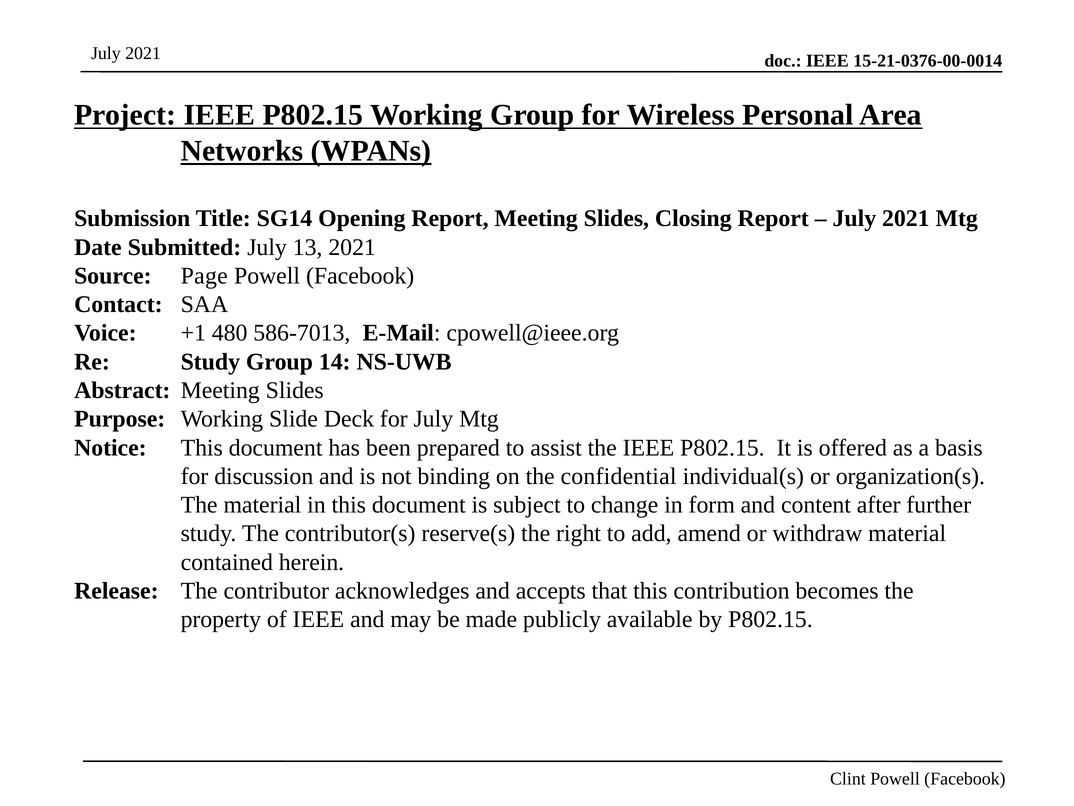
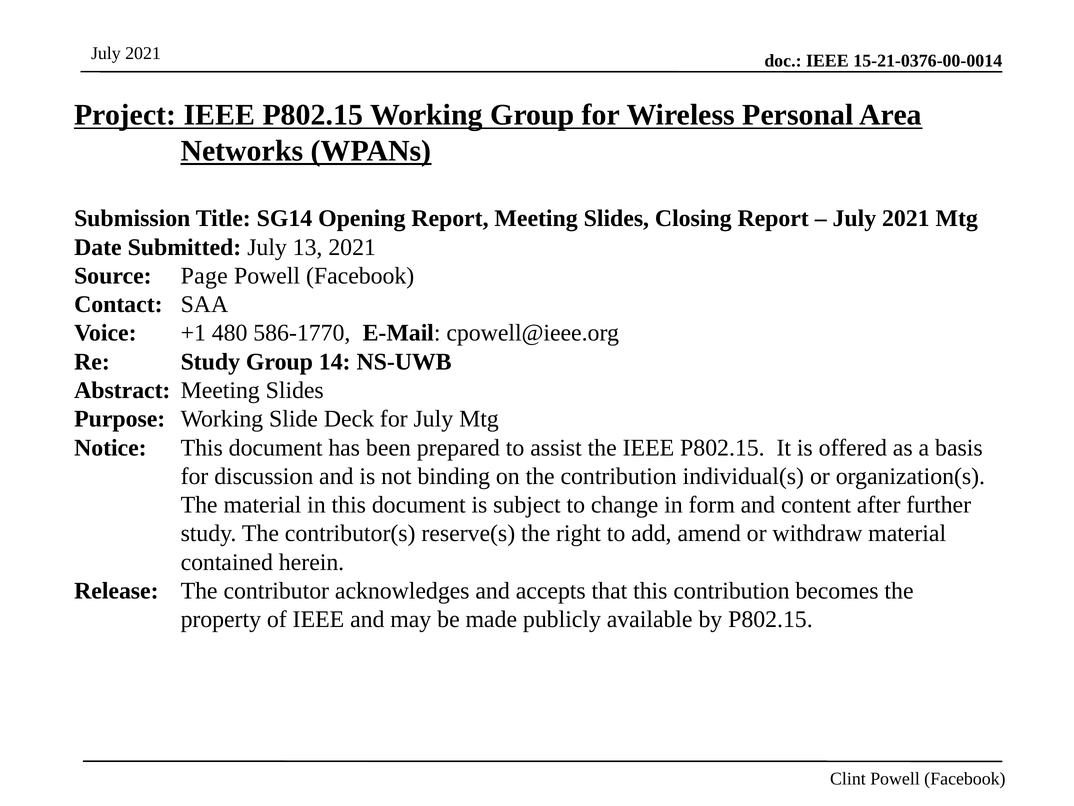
586-7013: 586-7013 -> 586-1770
the confidential: confidential -> contribution
